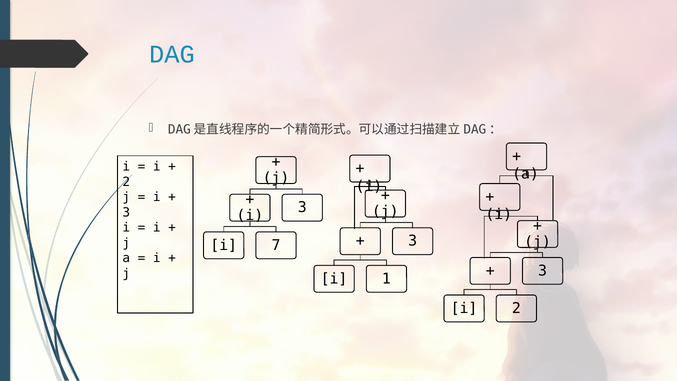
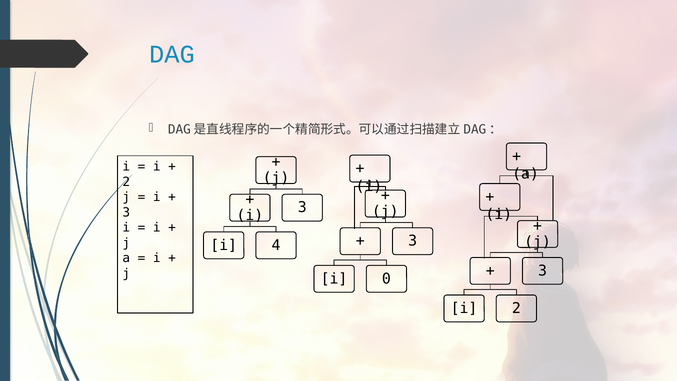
7: 7 -> 4
1: 1 -> 0
